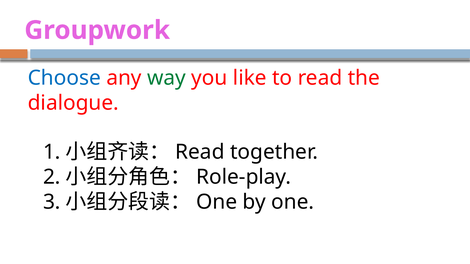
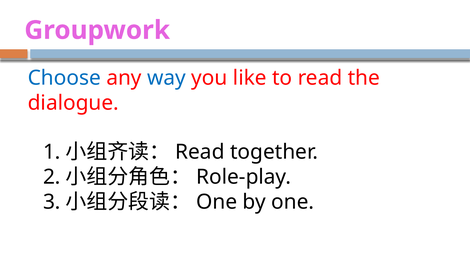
way colour: green -> blue
